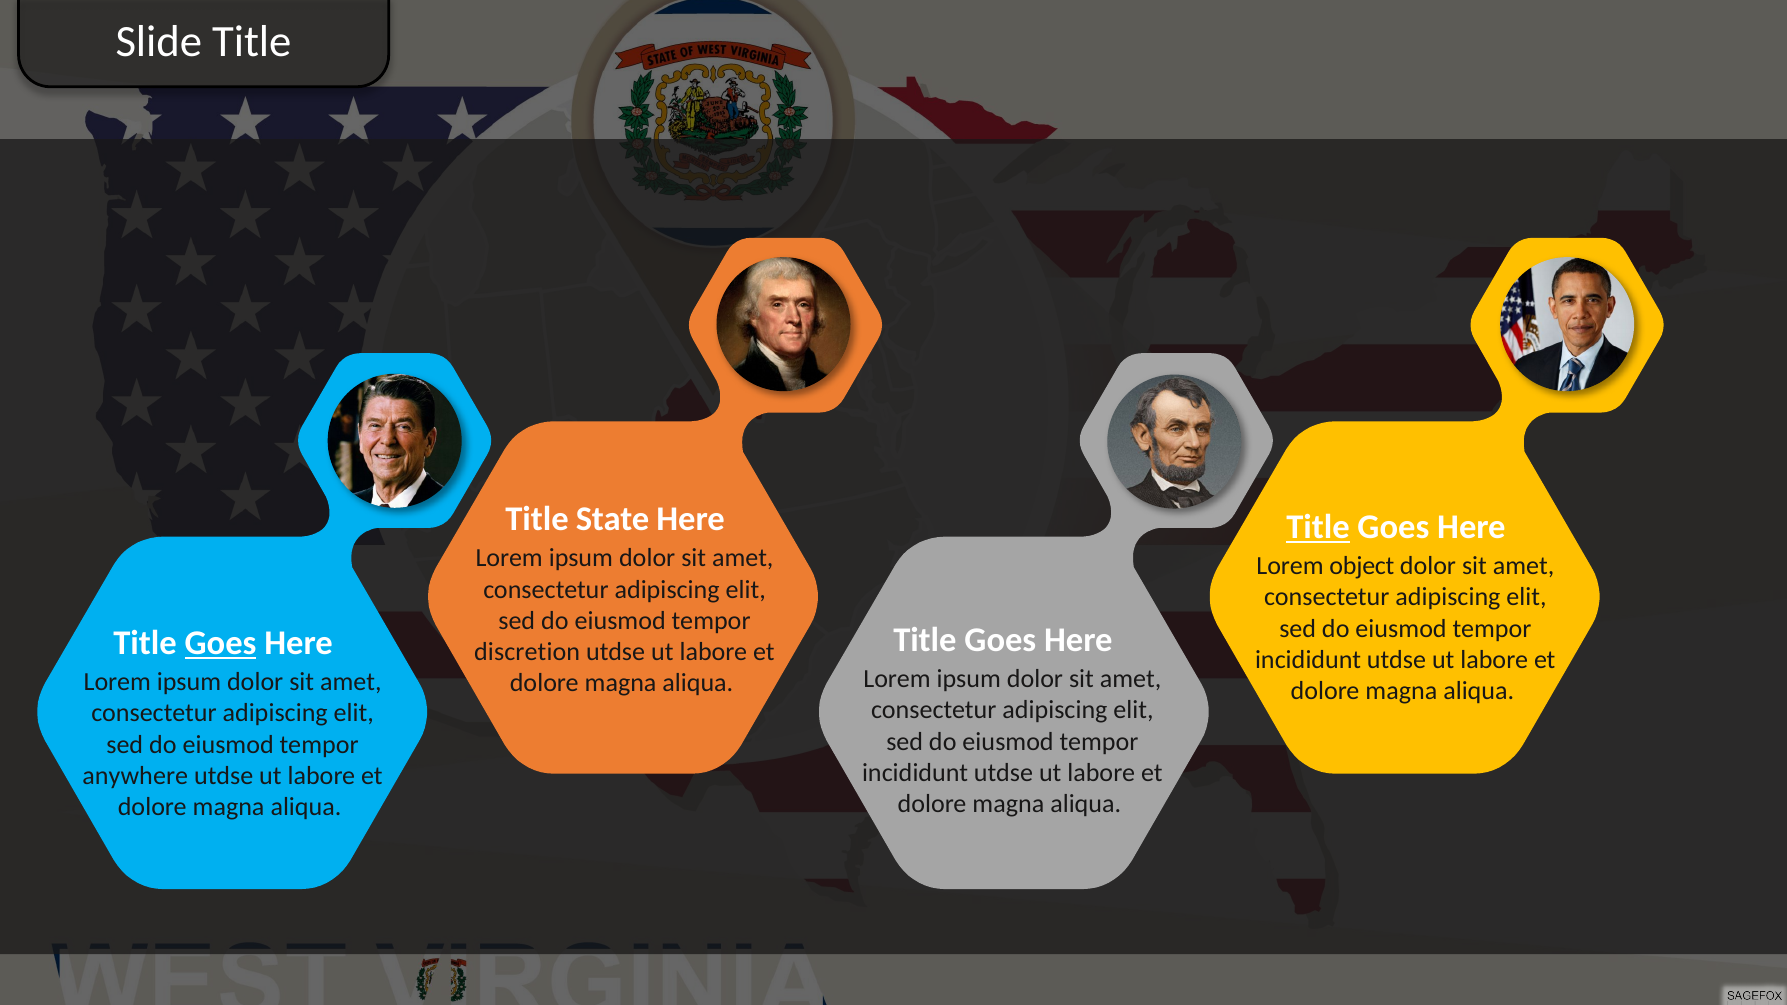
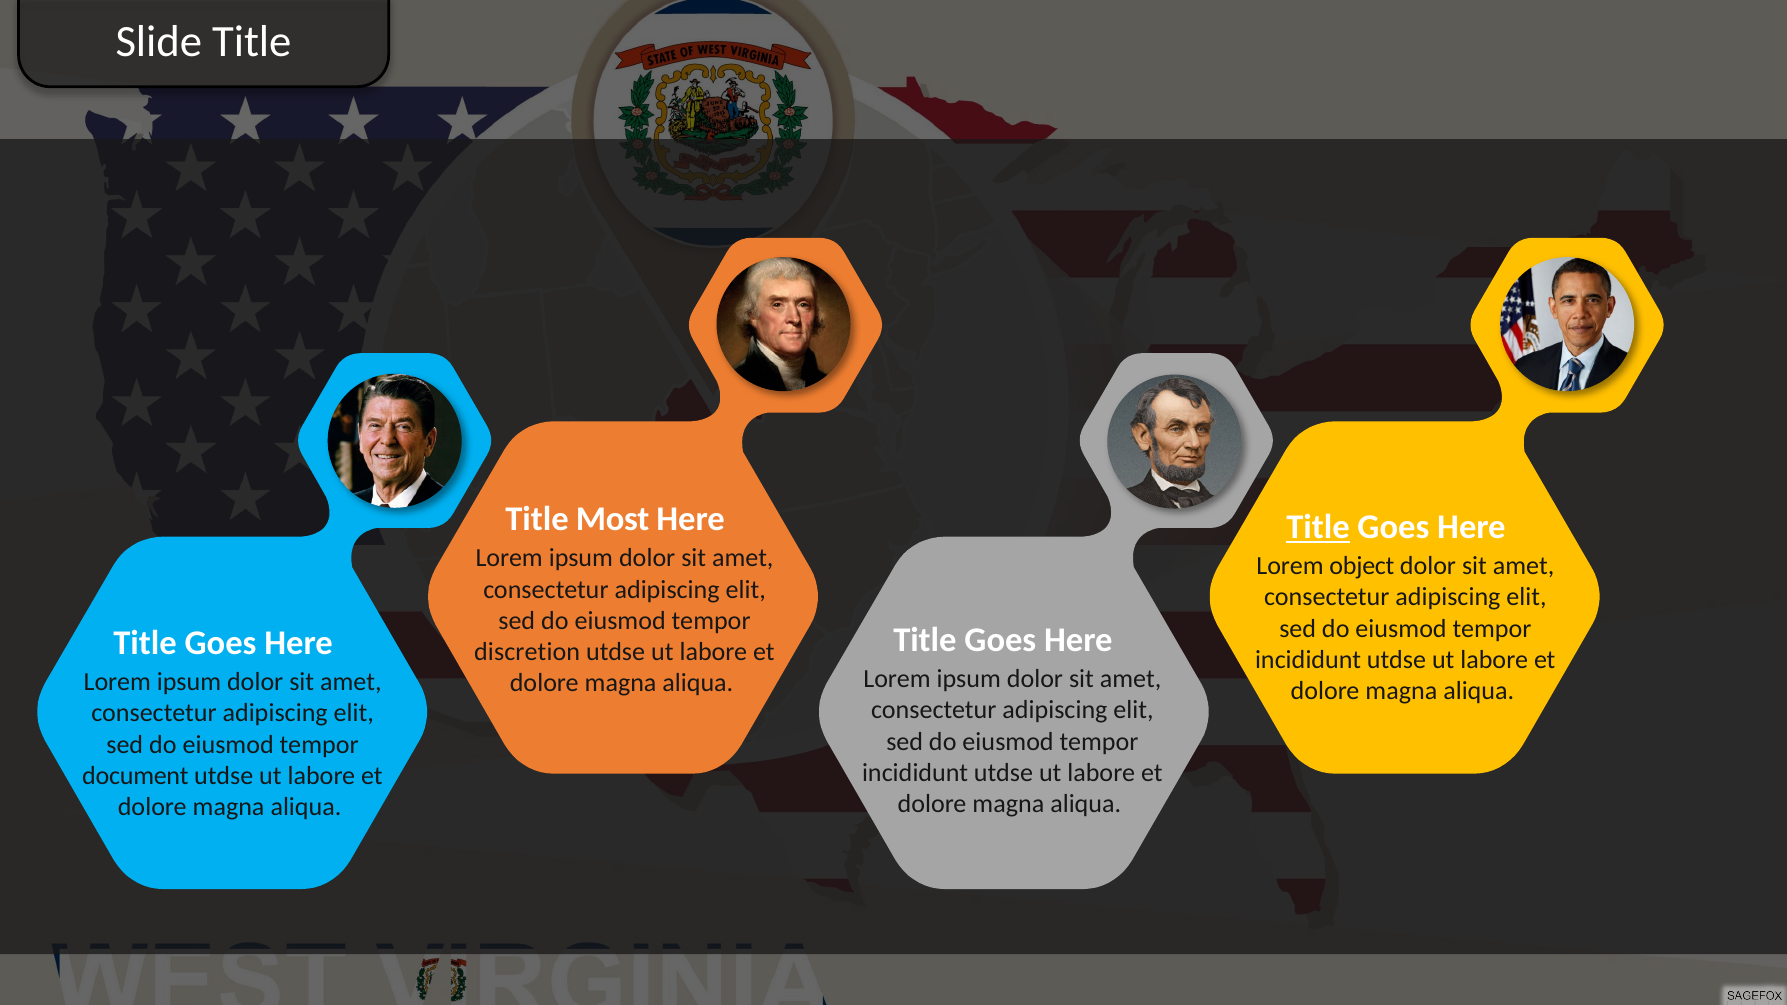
State: State -> Most
Goes at (221, 643) underline: present -> none
anywhere: anywhere -> document
